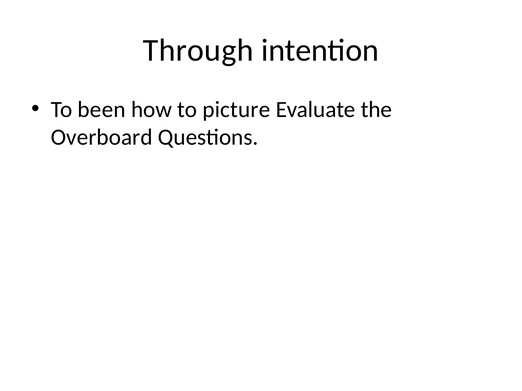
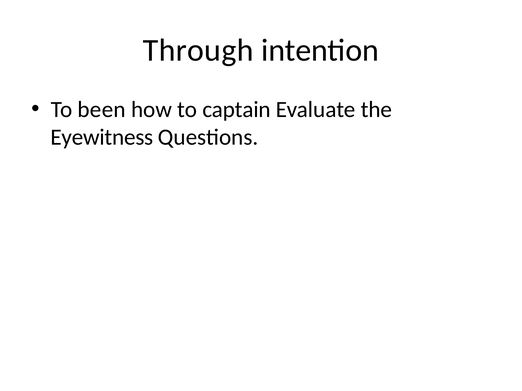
picture: picture -> captain
Overboard: Overboard -> Eyewitness
